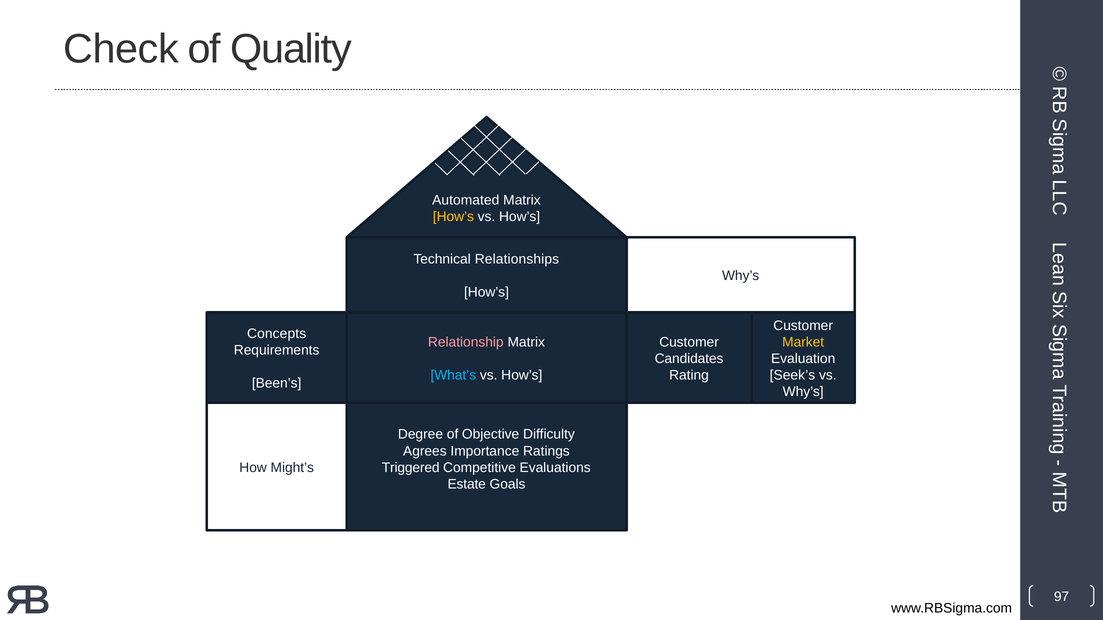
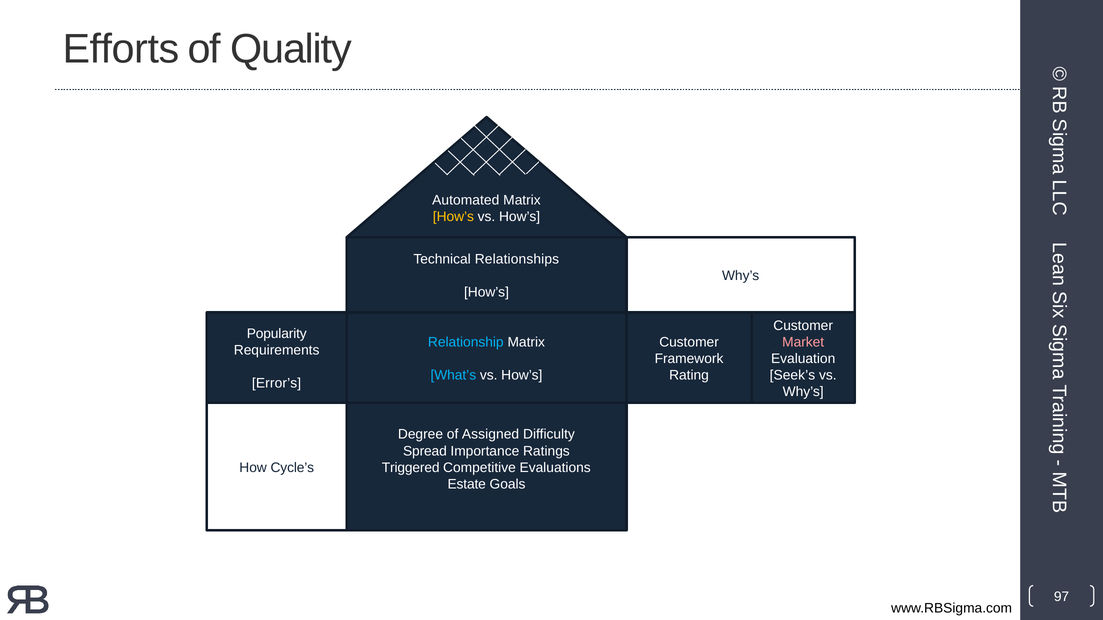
Check: Check -> Efforts
Concepts: Concepts -> Popularity
Relationship colour: pink -> light blue
Market colour: yellow -> pink
Candidates: Candidates -> Framework
Been’s: Been’s -> Error’s
Objective: Objective -> Assigned
Agrees: Agrees -> Spread
Might’s: Might’s -> Cycle’s
